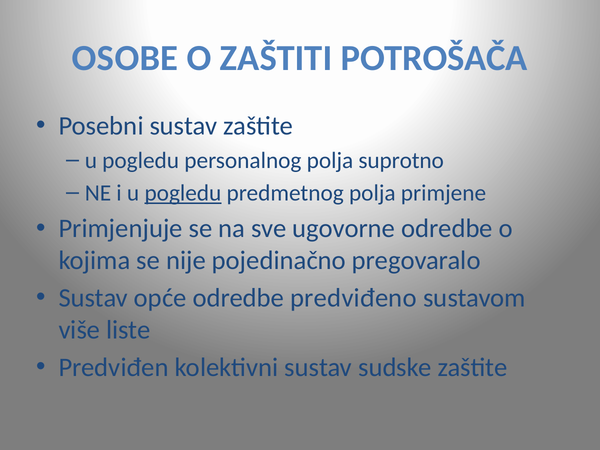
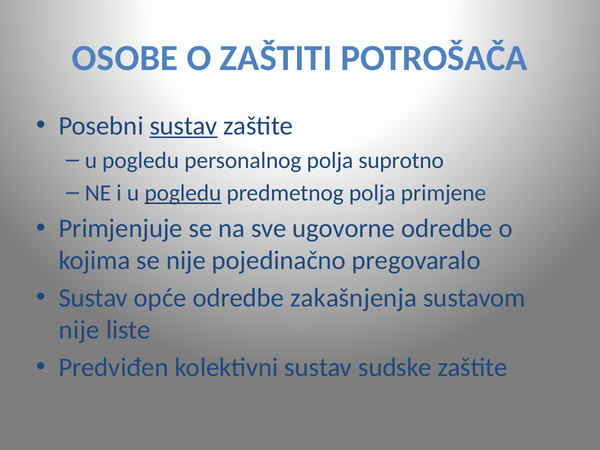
sustav at (184, 126) underline: none -> present
predviđeno: predviđeno -> zakašnjenja
više at (79, 330): više -> nije
